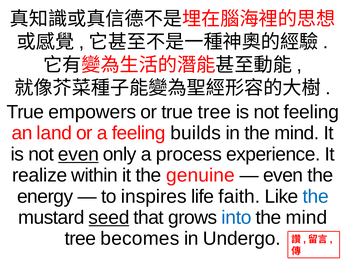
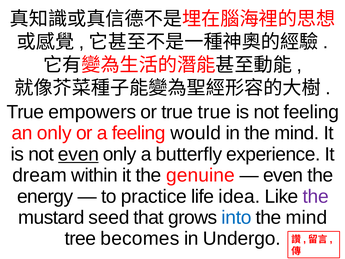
true tree: tree -> true
an land: land -> only
builds: builds -> would
process: process -> butterfly
realize: realize -> dream
inspires: inspires -> practice
faith: faith -> idea
the at (316, 196) colour: blue -> purple
seed underline: present -> none
